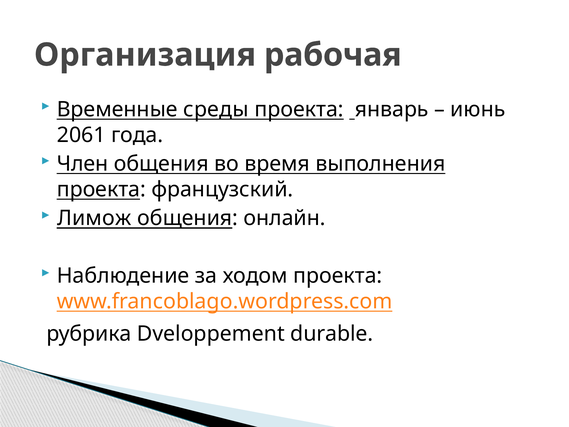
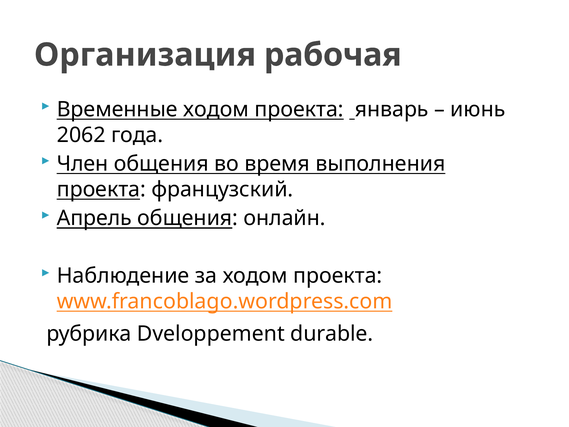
Временные среды: среды -> ходом
2061: 2061 -> 2062
Лимож: Лимож -> Апрель
